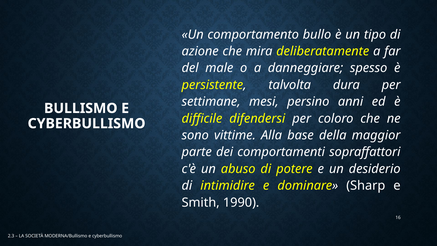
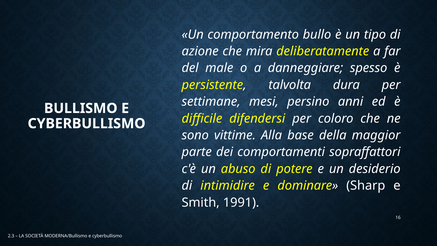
1990: 1990 -> 1991
